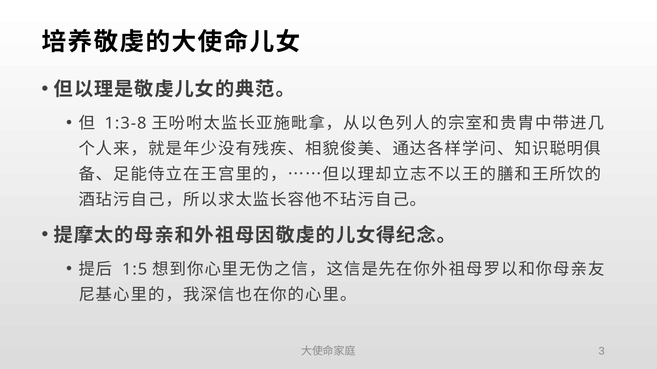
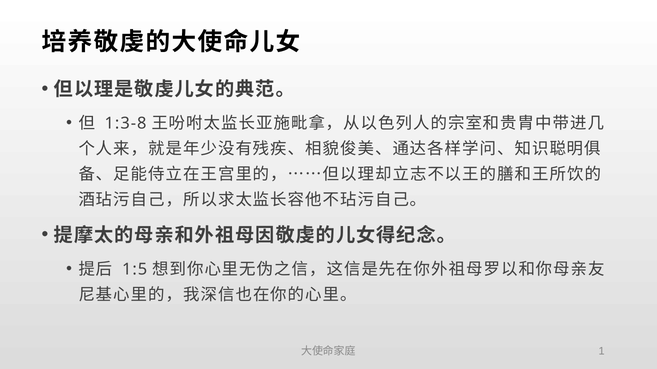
3: 3 -> 1
